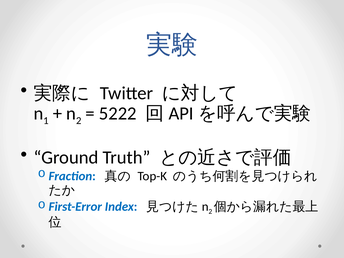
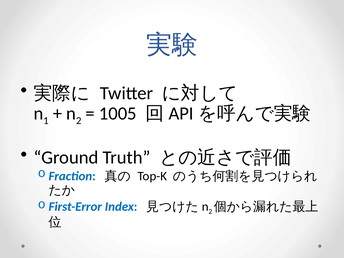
5222: 5222 -> 1005
